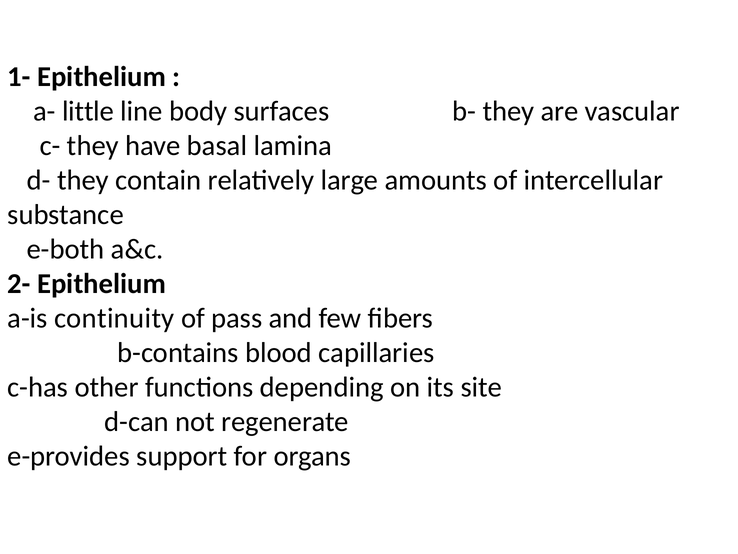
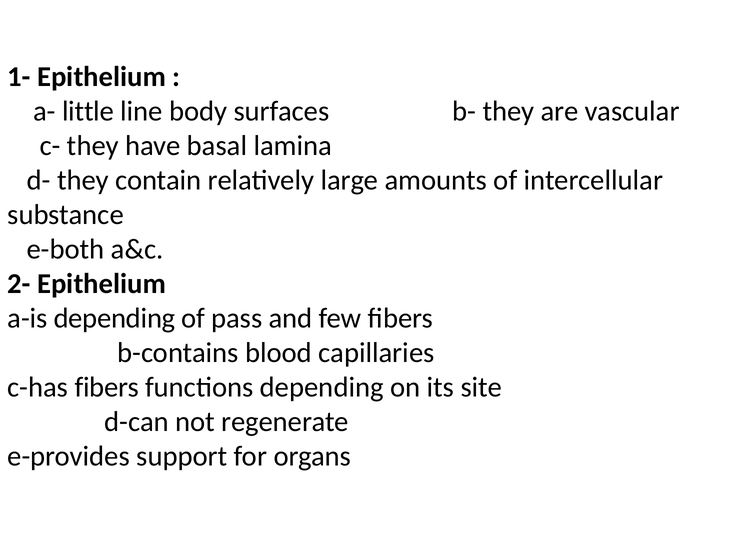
a-is continuity: continuity -> depending
c-has other: other -> fibers
